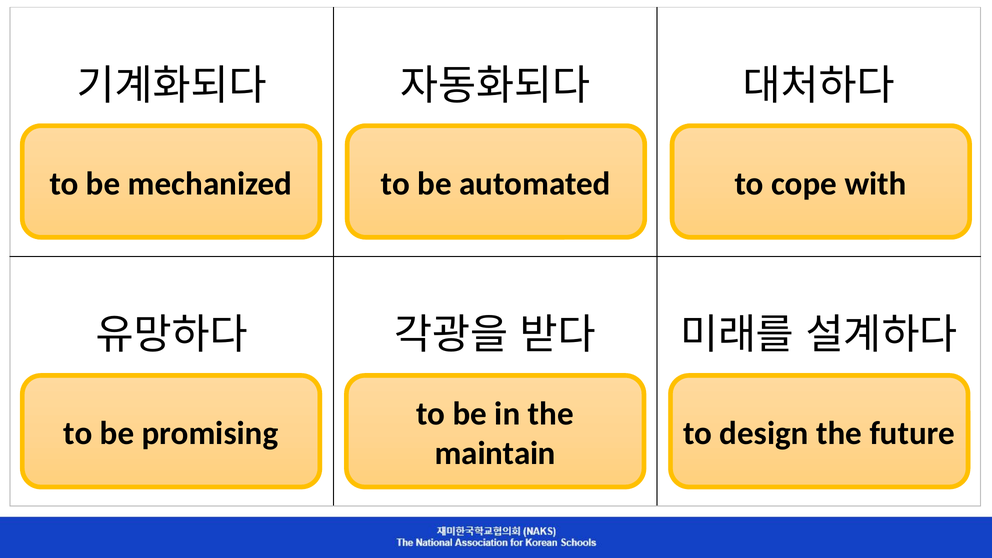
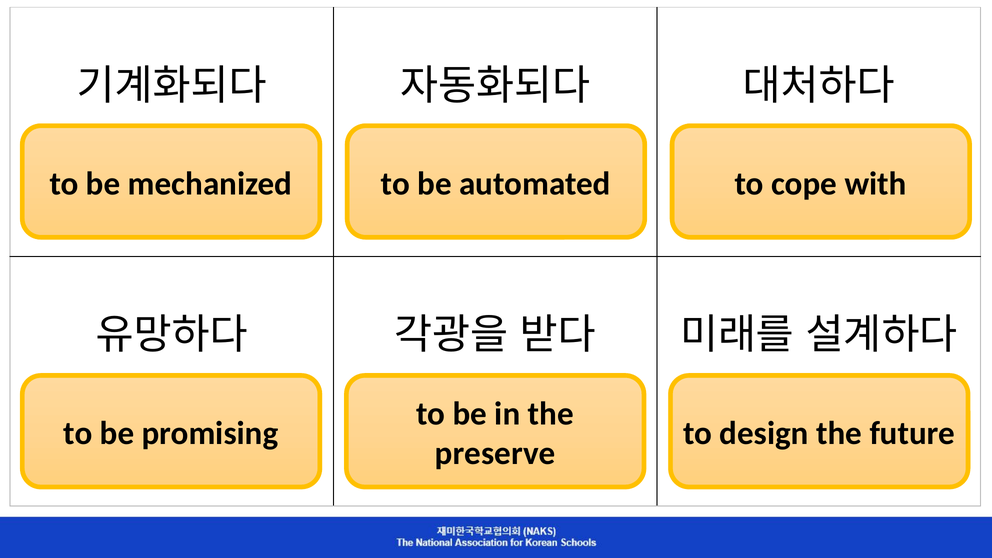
maintain: maintain -> preserve
